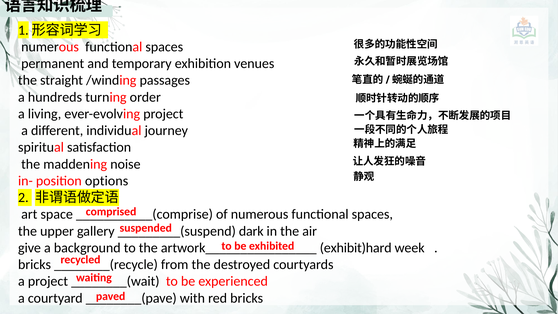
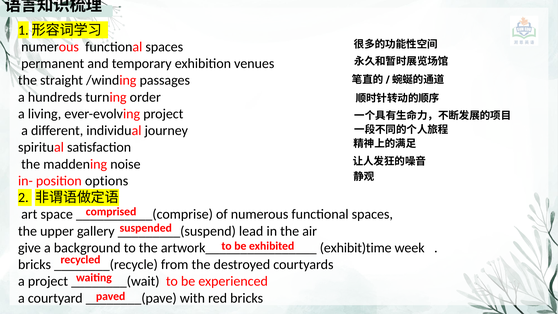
dark: dark -> lead
exhibit)hard: exhibit)hard -> exhibit)time
